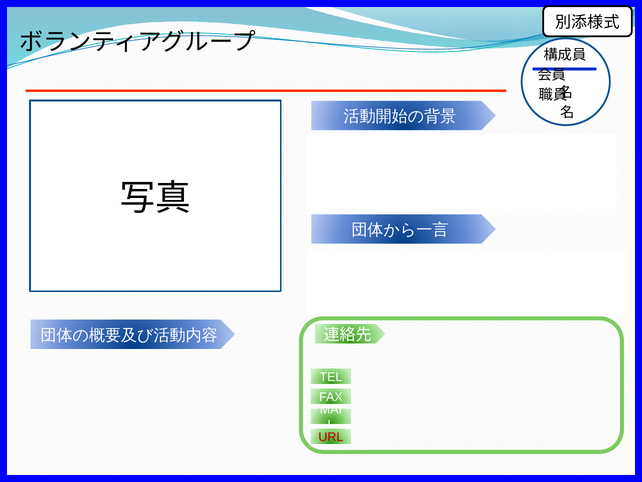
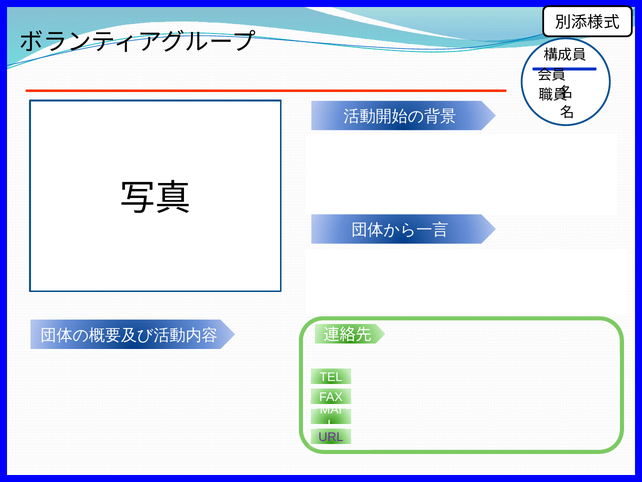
URL colour: red -> purple
